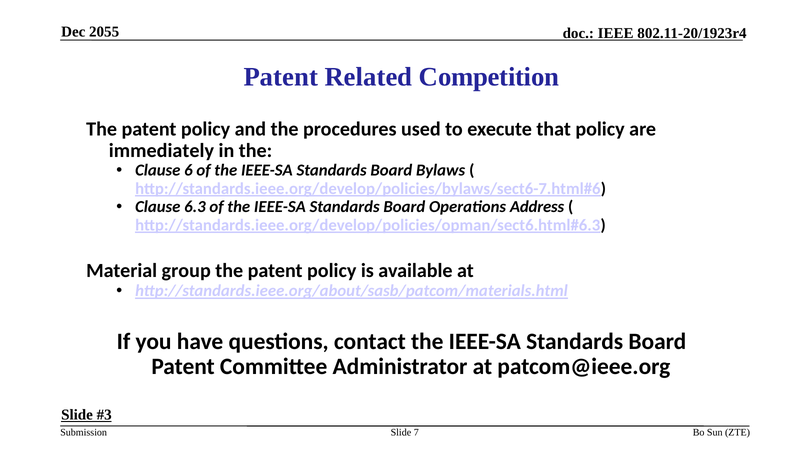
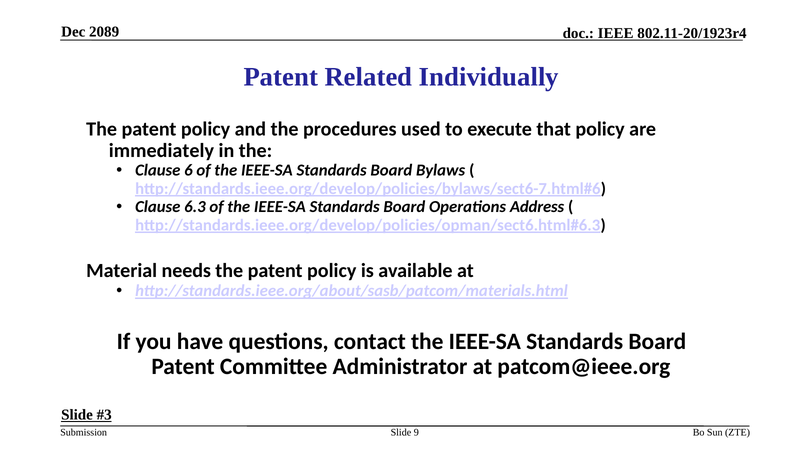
2055: 2055 -> 2089
Competition: Competition -> Individually
group: group -> needs
7: 7 -> 9
